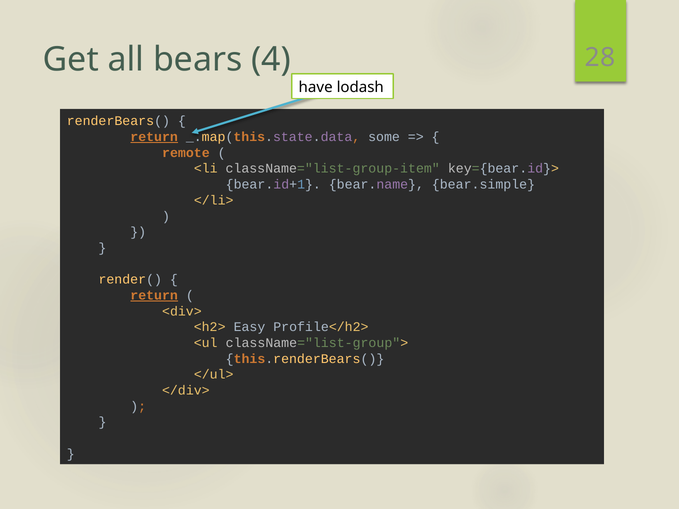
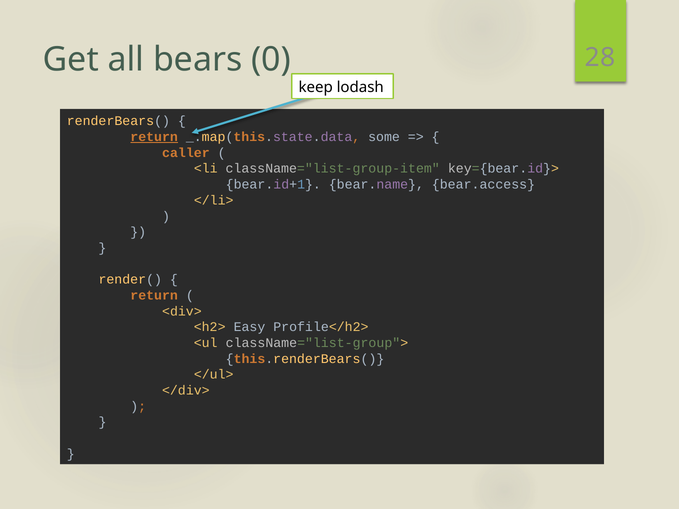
4: 4 -> 0
have: have -> keep
remote: remote -> caller
bear.simple: bear.simple -> bear.access
return at (154, 296) underline: present -> none
